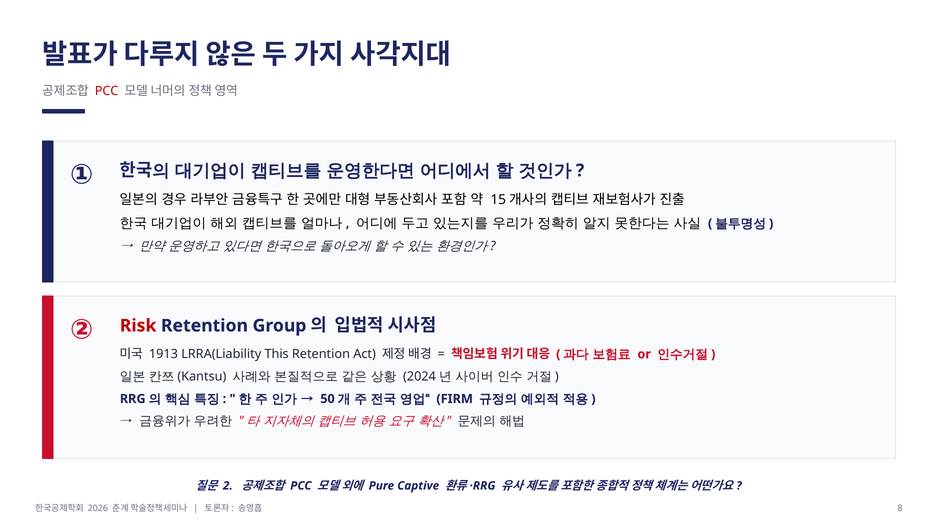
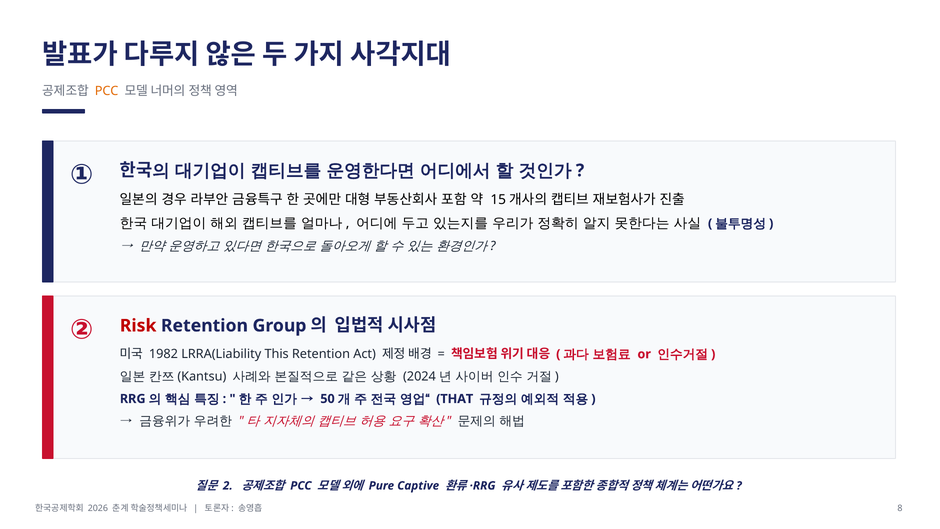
PCC at (107, 91) colour: red -> orange
1913: 1913 -> 1982
FIRM: FIRM -> THAT
